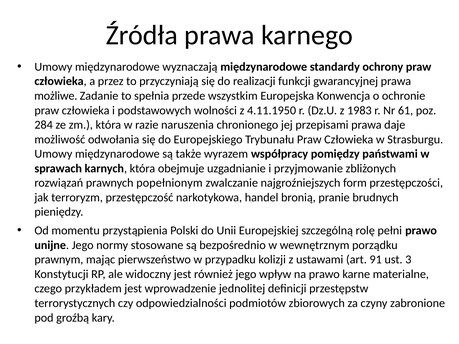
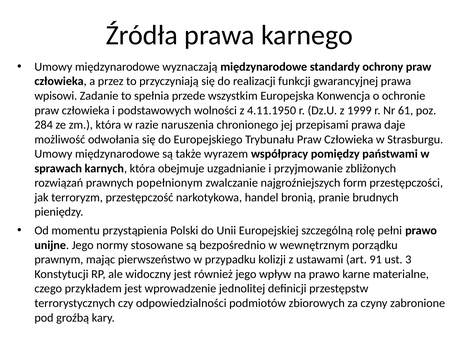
możliwe: możliwe -> wpisowi
1983: 1983 -> 1999
